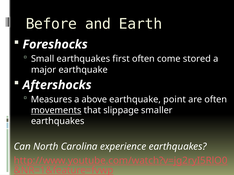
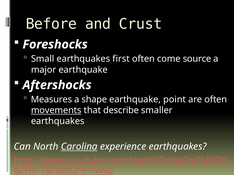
Earth: Earth -> Crust
stored: stored -> source
above: above -> shape
slippage: slippage -> describe
Carolina underline: none -> present
